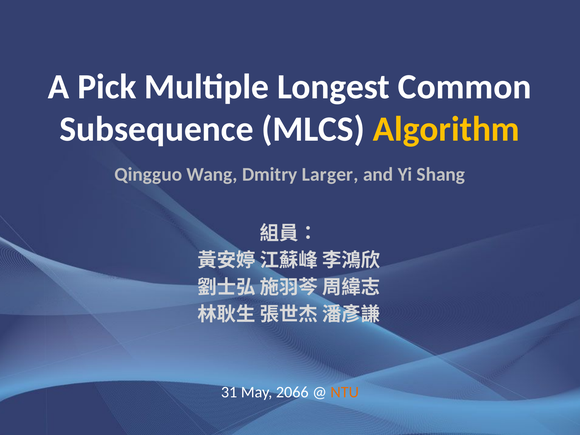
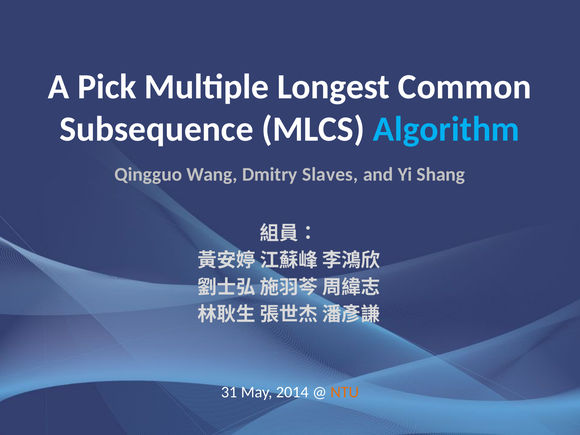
Algorithm colour: yellow -> light blue
Larger: Larger -> Slaves
2066: 2066 -> 2014
